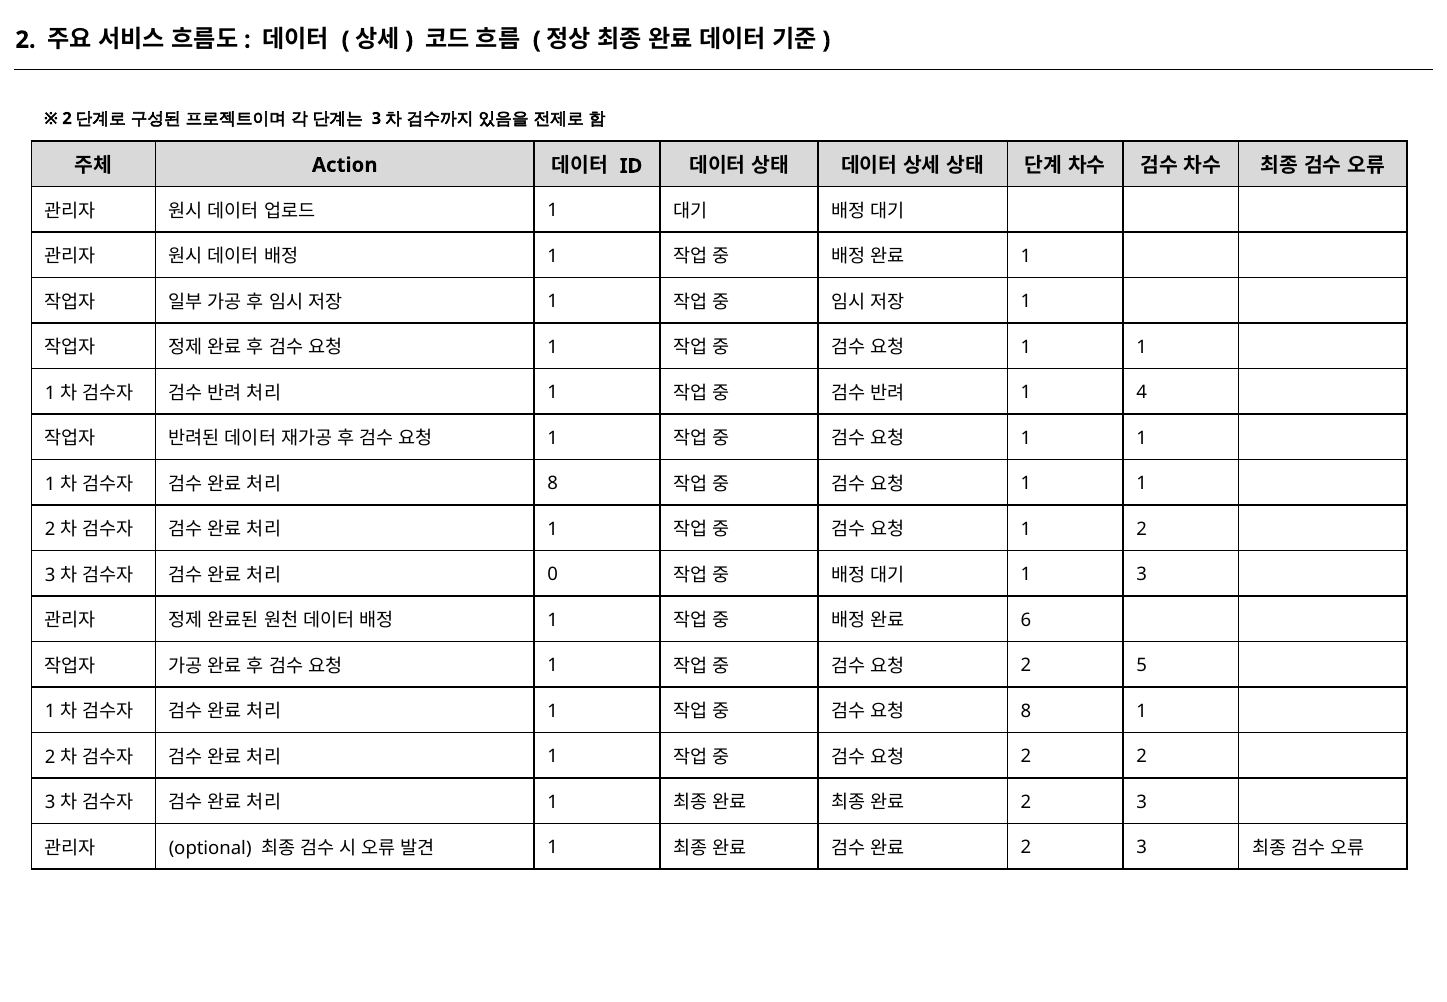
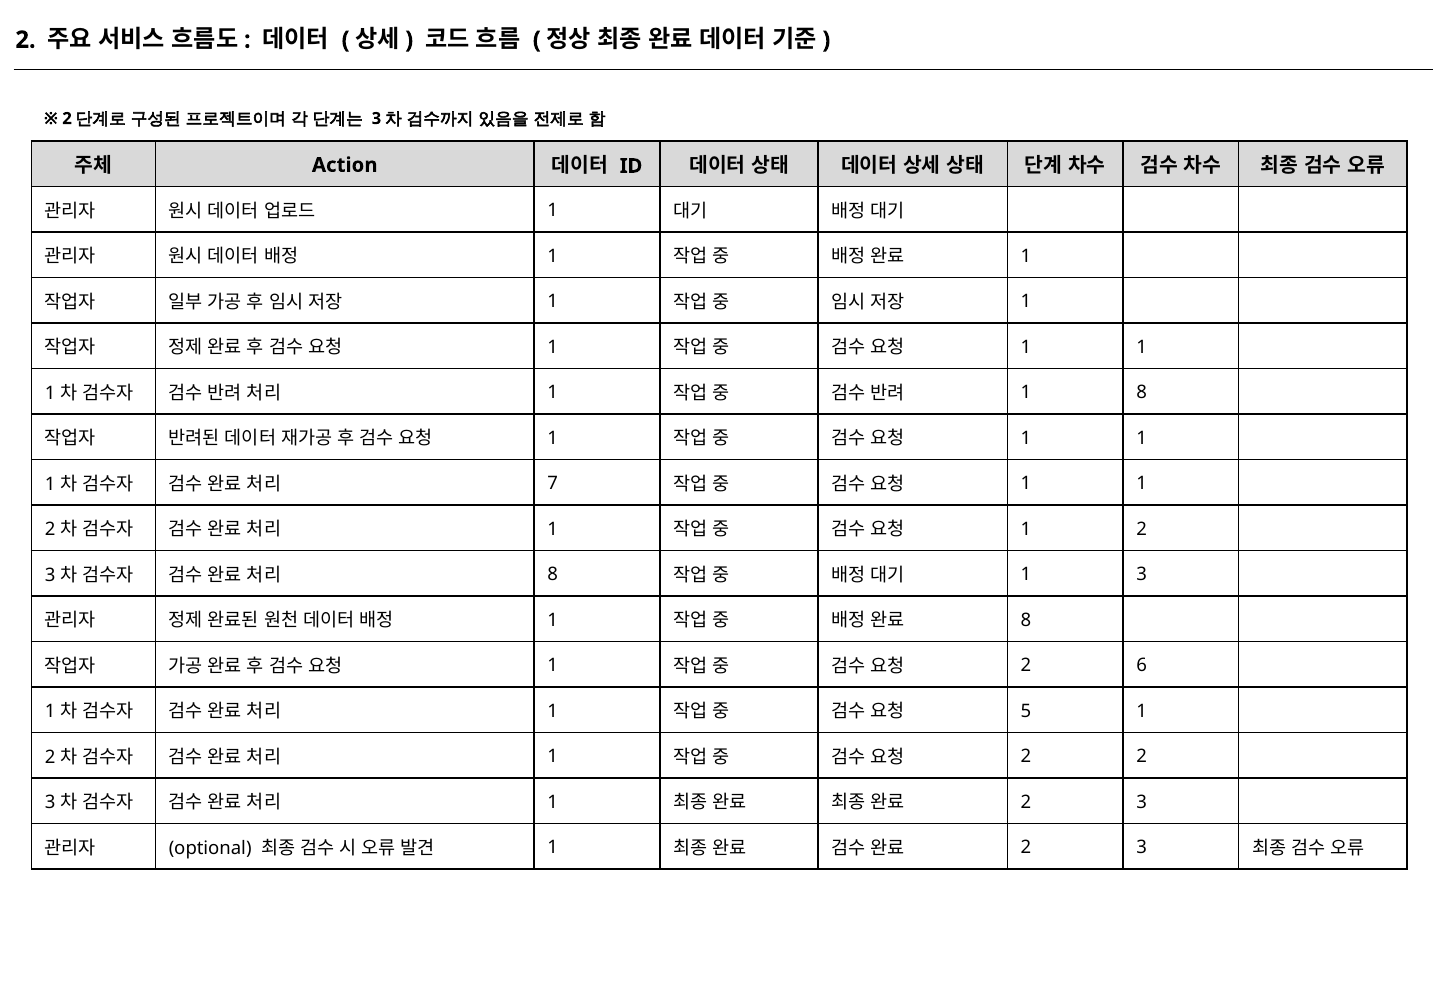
1 4: 4 -> 8
8 at (553, 483): 8 -> 7
0 at (553, 574): 0 -> 8
6 at (1026, 620): 6 -> 8
5: 5 -> 6
8 at (1026, 711): 8 -> 5
